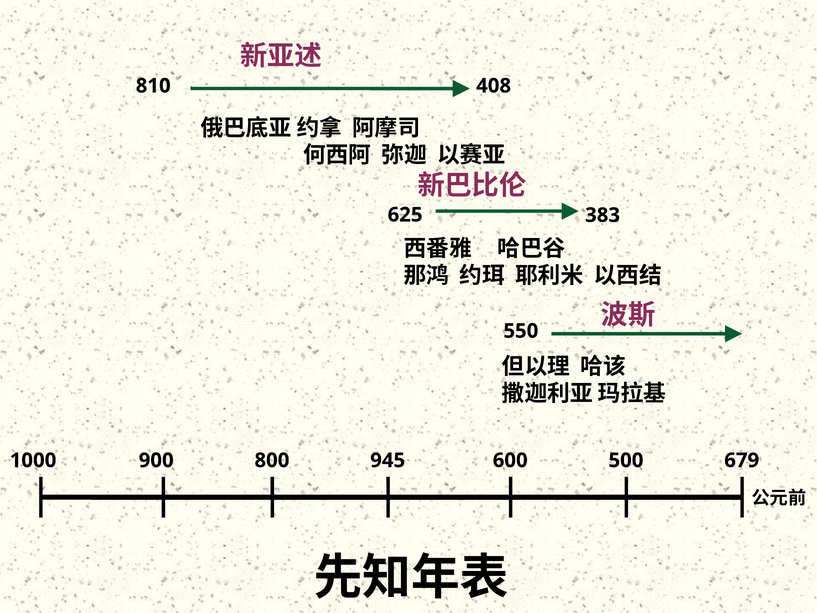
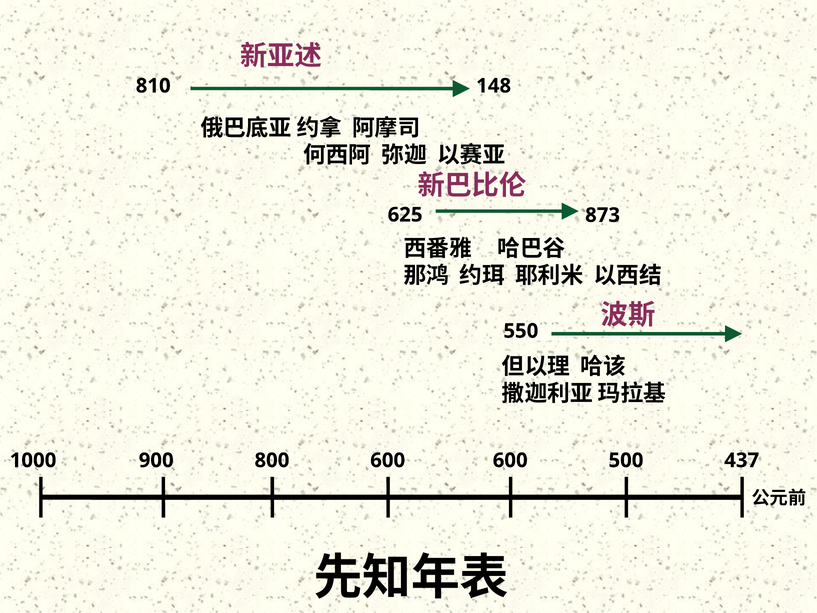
408: 408 -> 148
383: 383 -> 873
900 945: 945 -> 600
679: 679 -> 437
